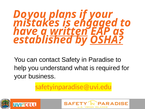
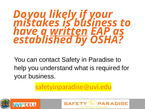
plans: plans -> likely
is engaged: engaged -> business
OSHA underline: present -> none
